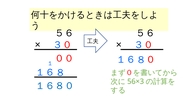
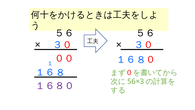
１６８０ colour: blue -> purple
